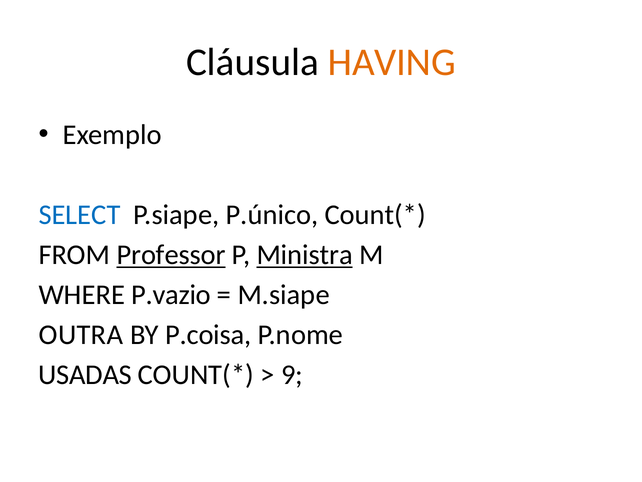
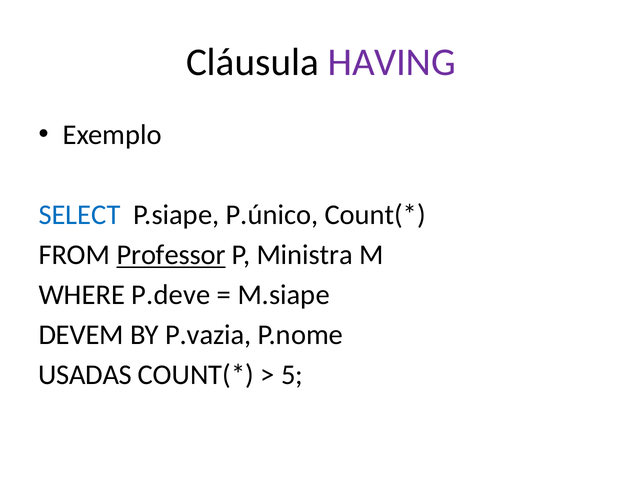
HAVING colour: orange -> purple
Ministra underline: present -> none
P.vazio: P.vazio -> P.deve
OUTRA: OUTRA -> DEVEM
P.coisa: P.coisa -> P.vazia
9: 9 -> 5
